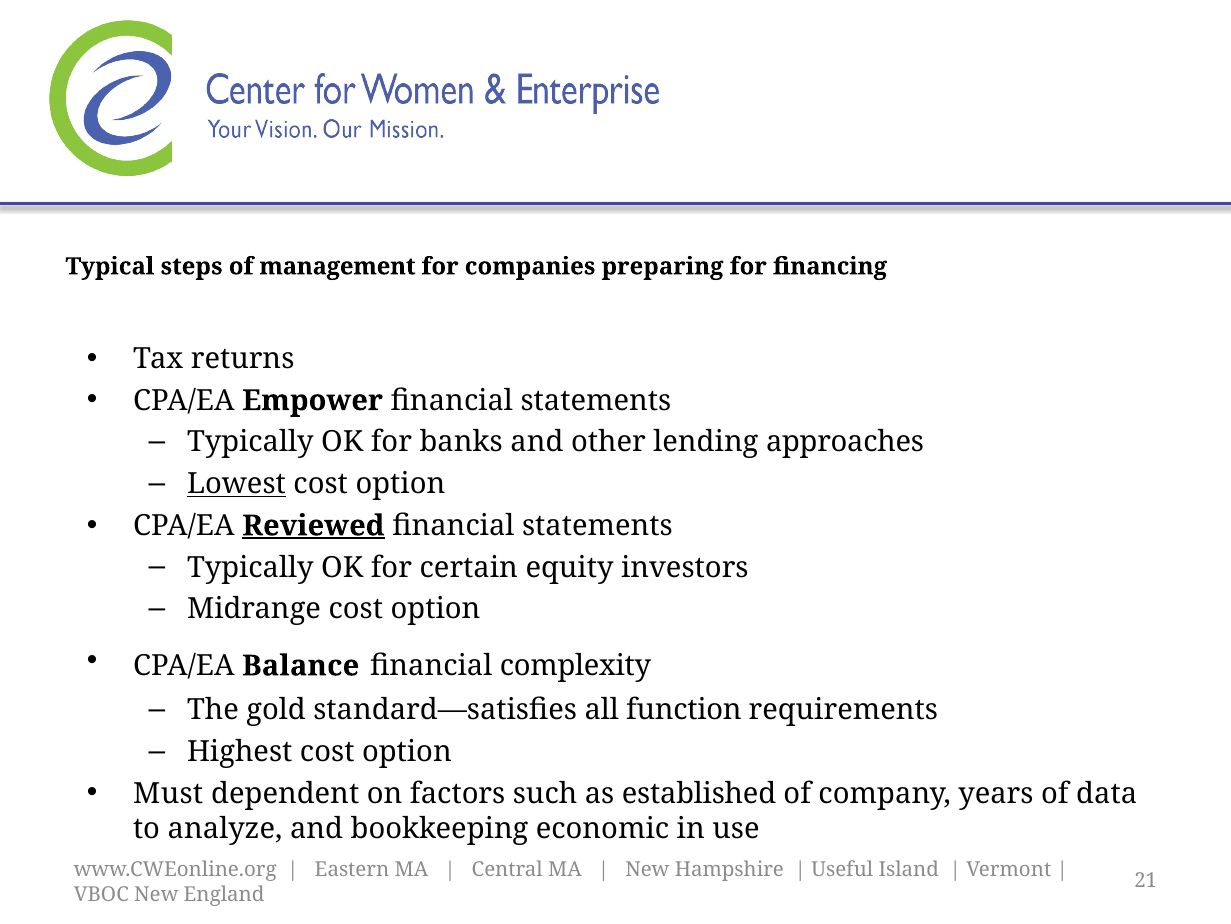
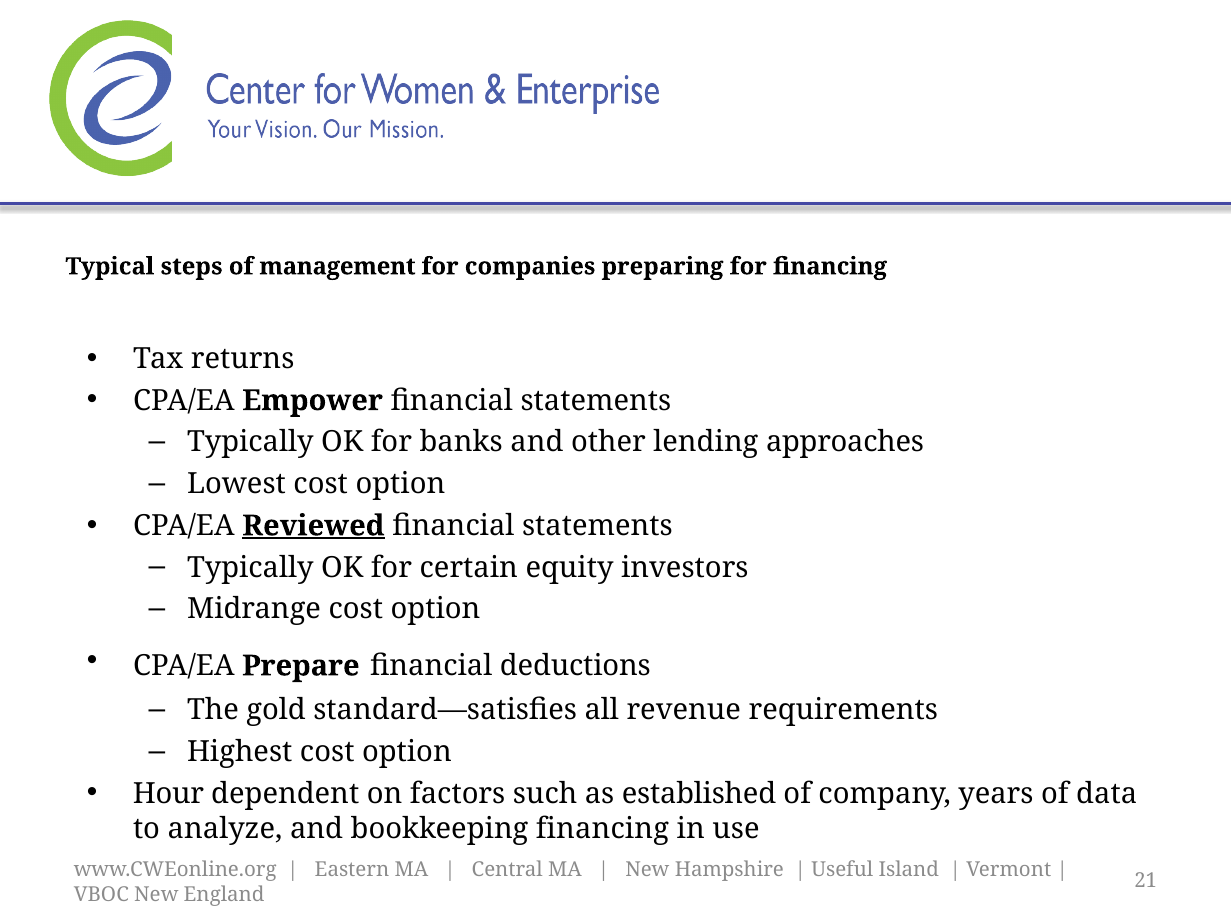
Lowest underline: present -> none
Balance: Balance -> Prepare
complexity: complexity -> deductions
function: function -> revenue
Must: Must -> Hour
bookkeeping economic: economic -> financing
